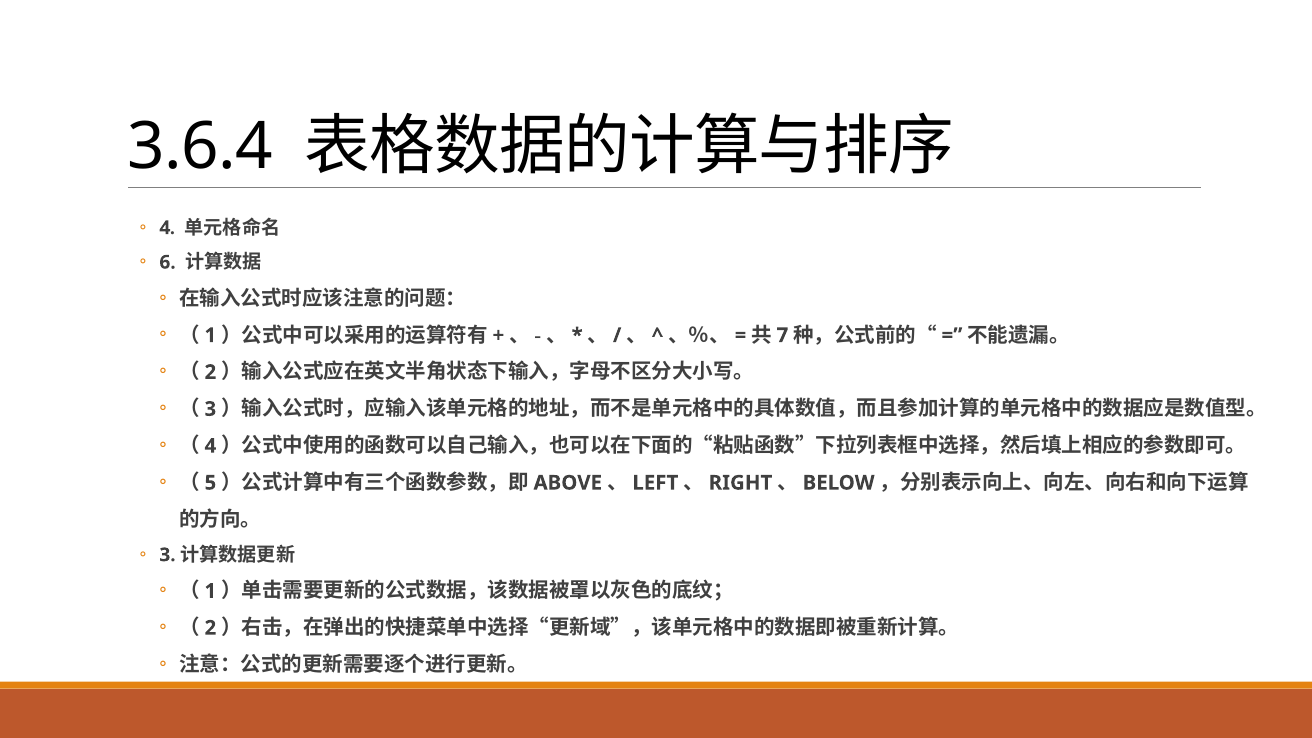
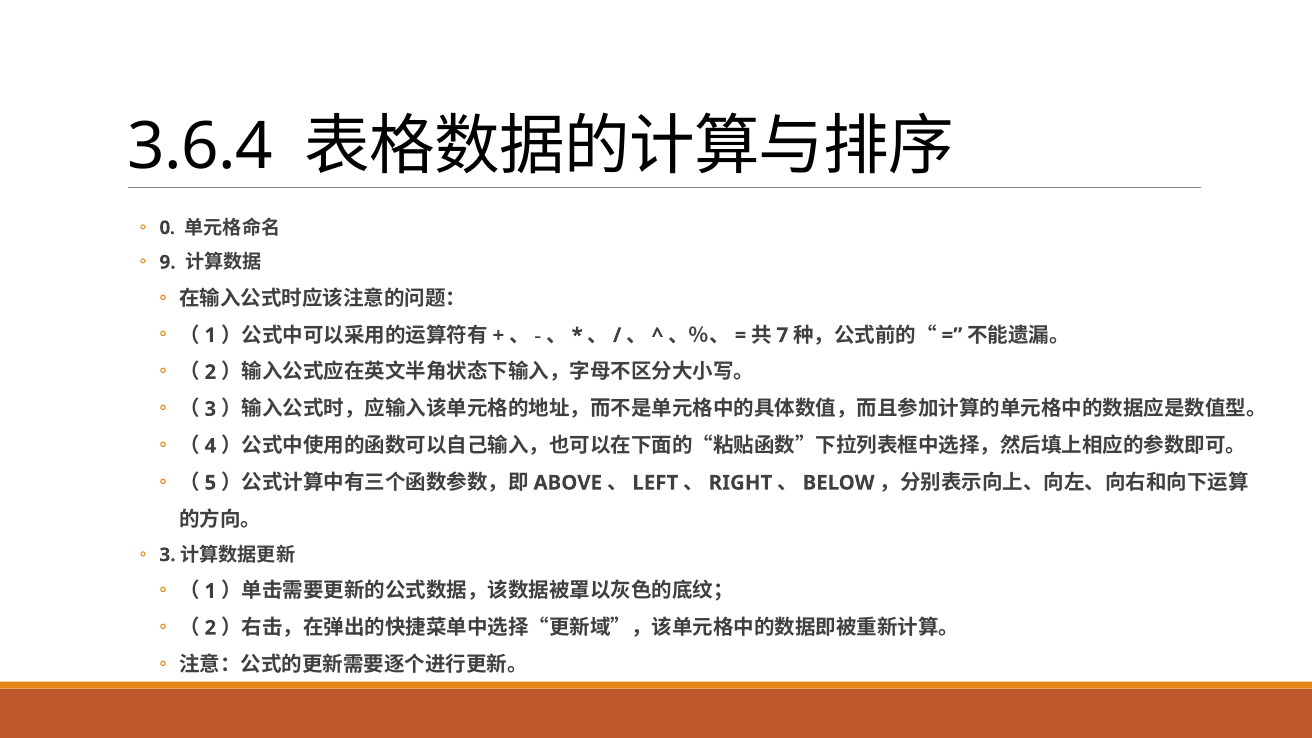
4 at (165, 228): 4 -> 0
6: 6 -> 9
